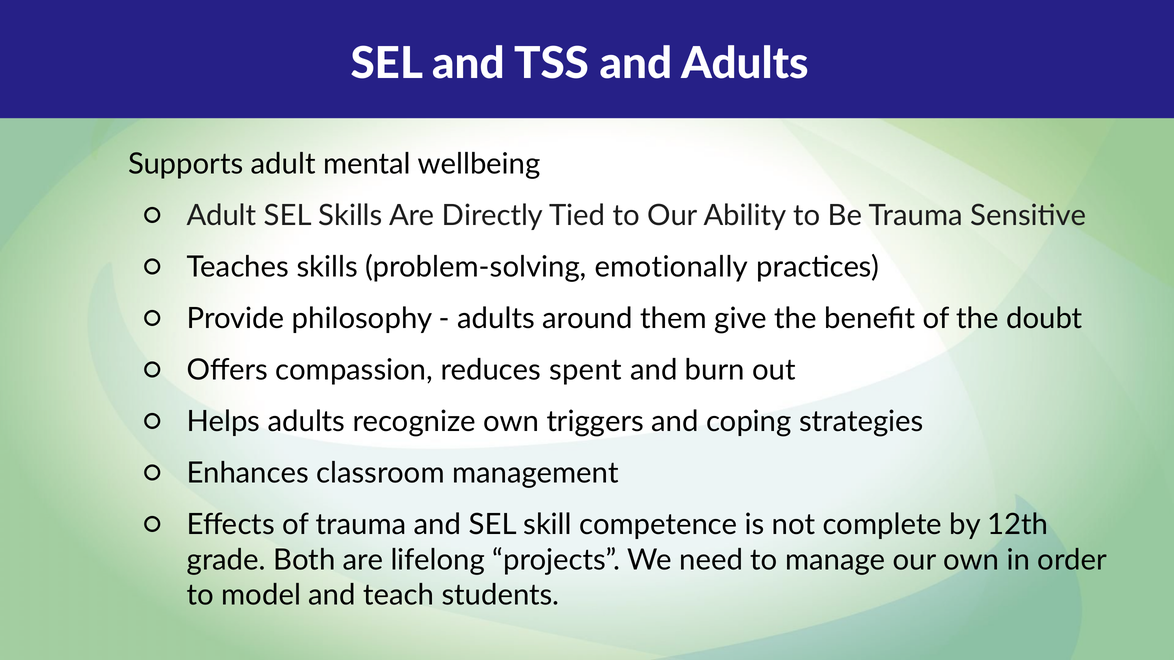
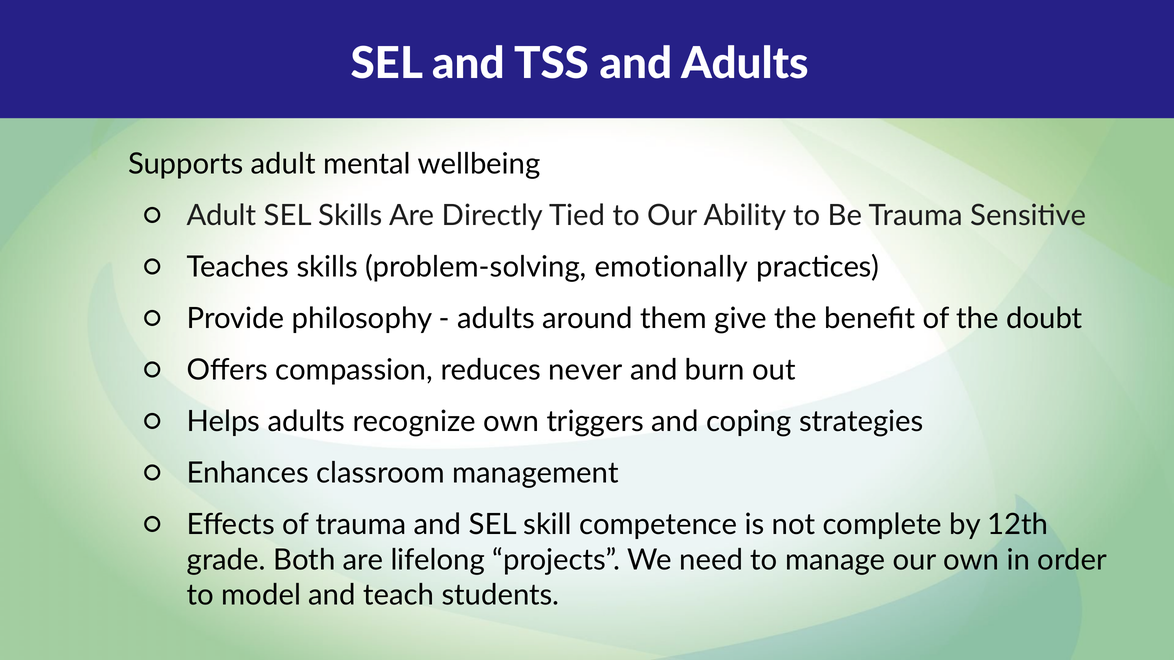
spent: spent -> never
